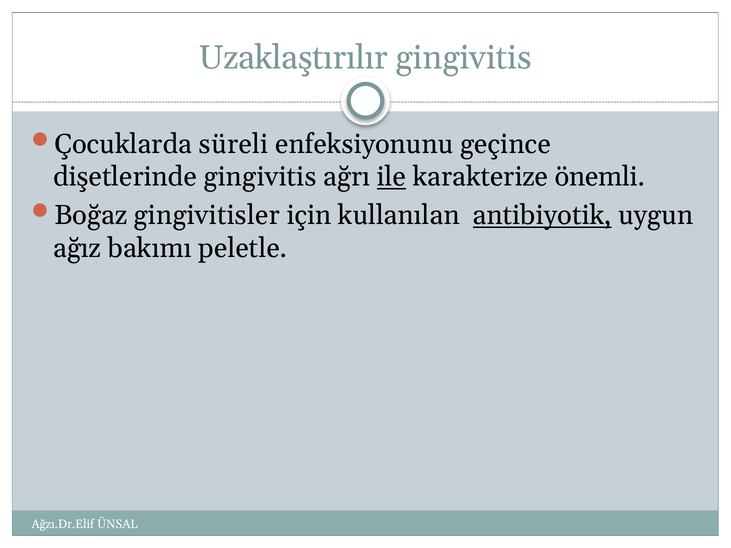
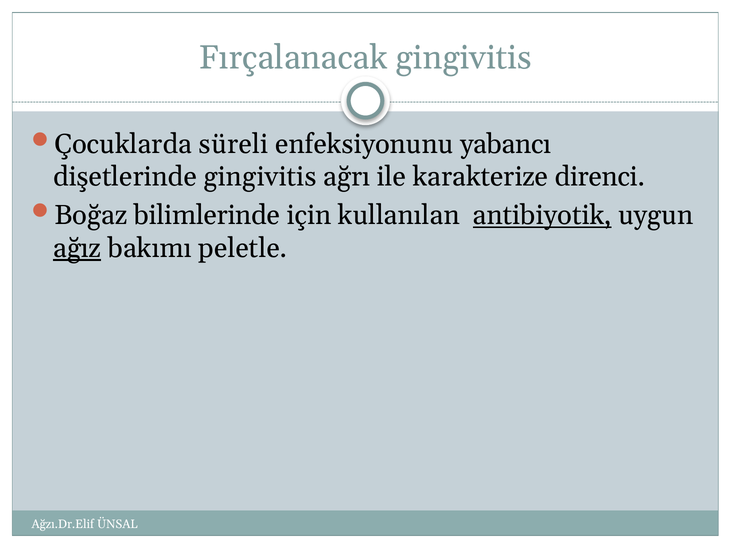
Uzaklaştırılır: Uzaklaştırılır -> Fırçalanacak
geçince: geçince -> yabancı
ile underline: present -> none
önemli: önemli -> direnci
gingivitisler: gingivitisler -> bilimlerinde
ağız underline: none -> present
